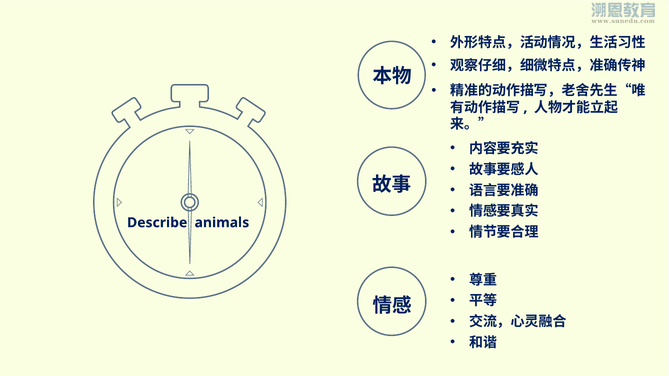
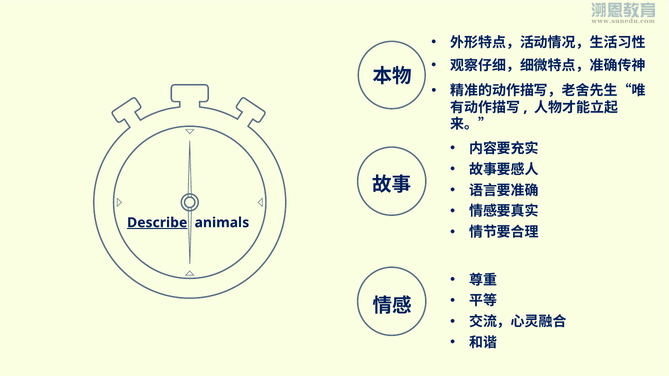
Describe underline: none -> present
